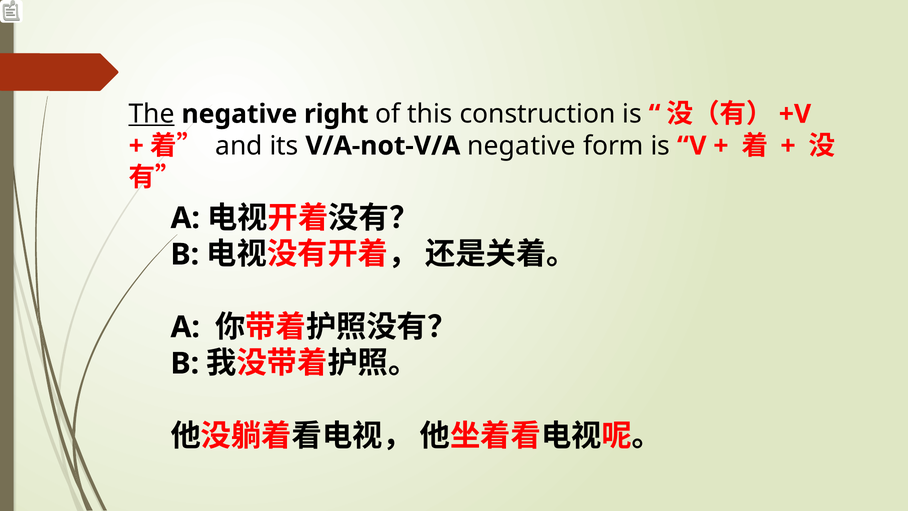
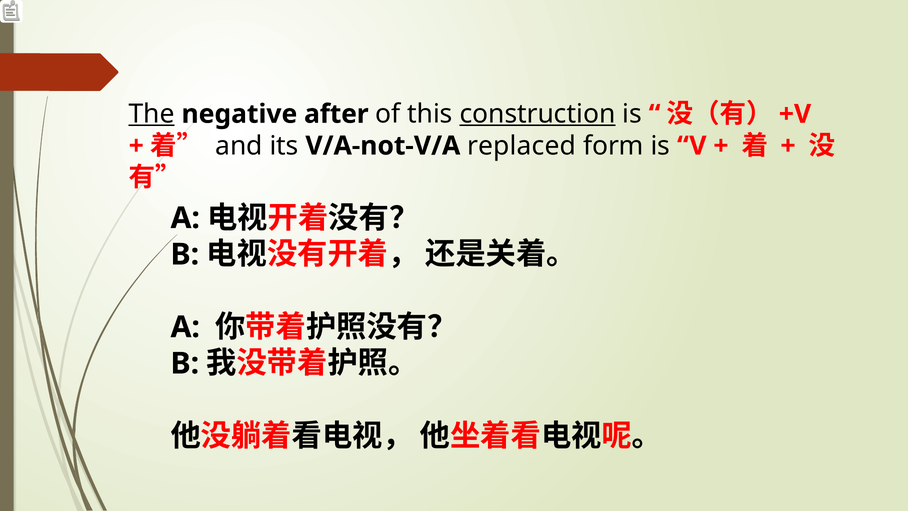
right: right -> after
construction underline: none -> present
V/A-not-V/A negative: negative -> replaced
